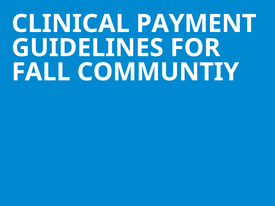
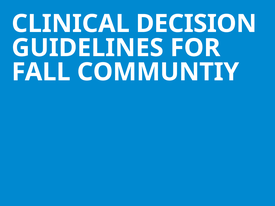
PAYMENT: PAYMENT -> DECISION
